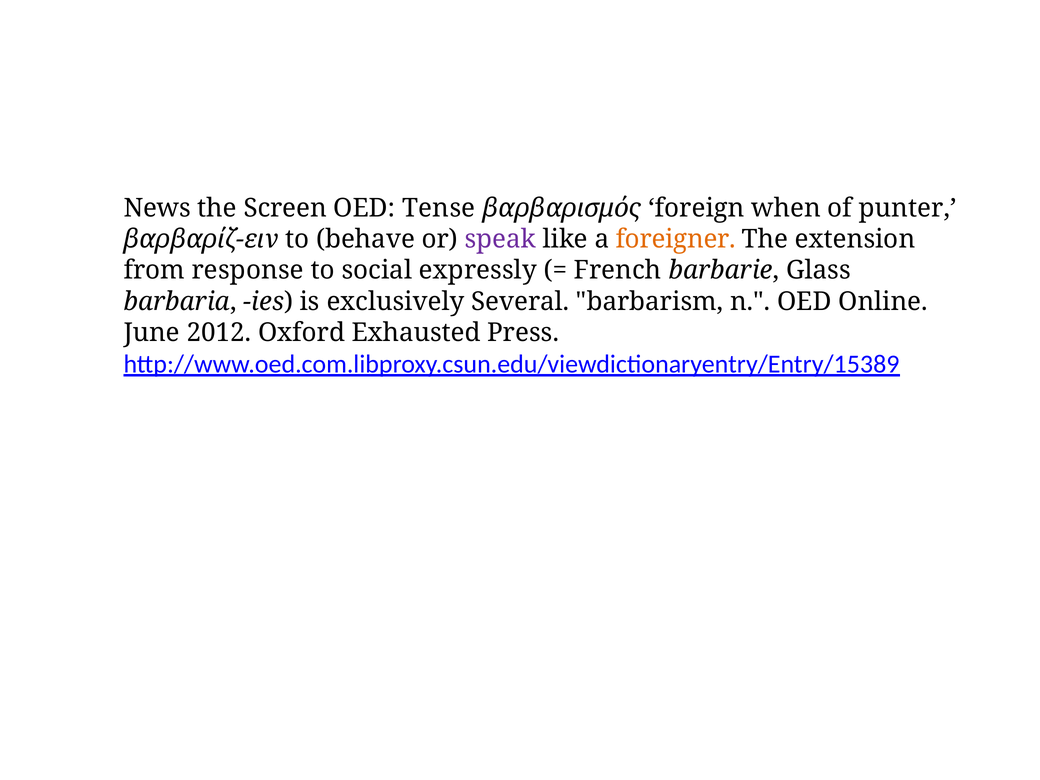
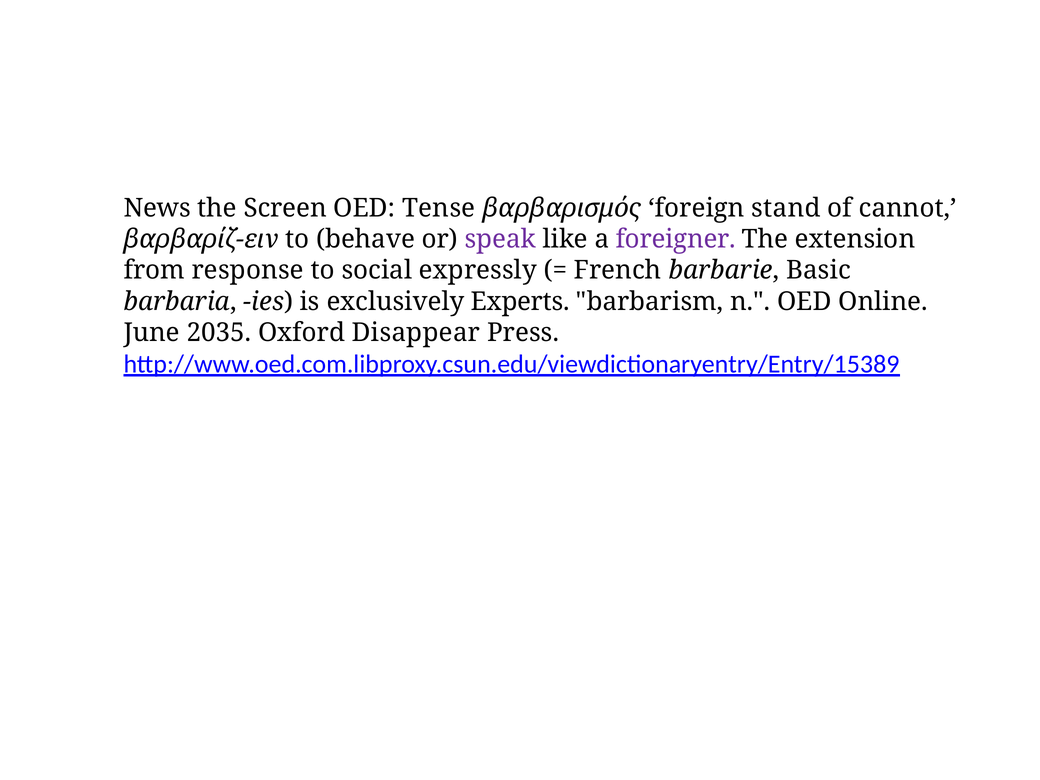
when: when -> stand
punter: punter -> cannot
foreigner colour: orange -> purple
Glass: Glass -> Basic
Several: Several -> Experts
2012: 2012 -> 2035
Exhausted: Exhausted -> Disappear
